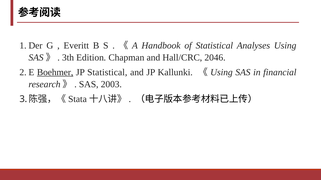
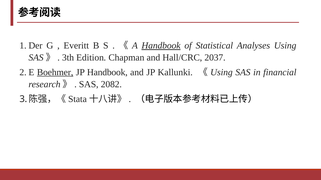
Handbook at (161, 46) underline: none -> present
2046: 2046 -> 2037
JP Statistical: Statistical -> Handbook
2003: 2003 -> 2082
